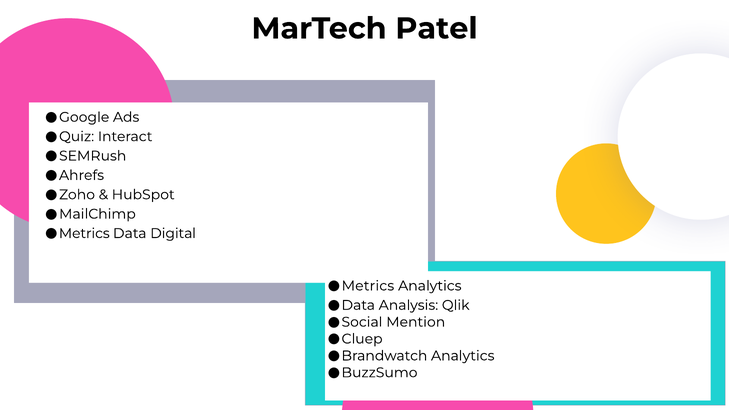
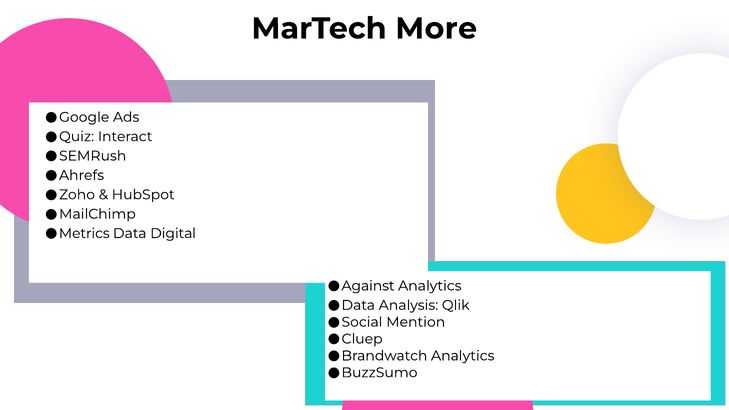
Patel: Patel -> More
Metrics at (368, 286): Metrics -> Against
